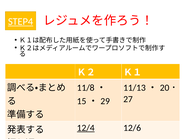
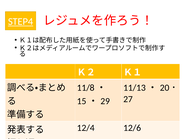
12/4 underline: present -> none
